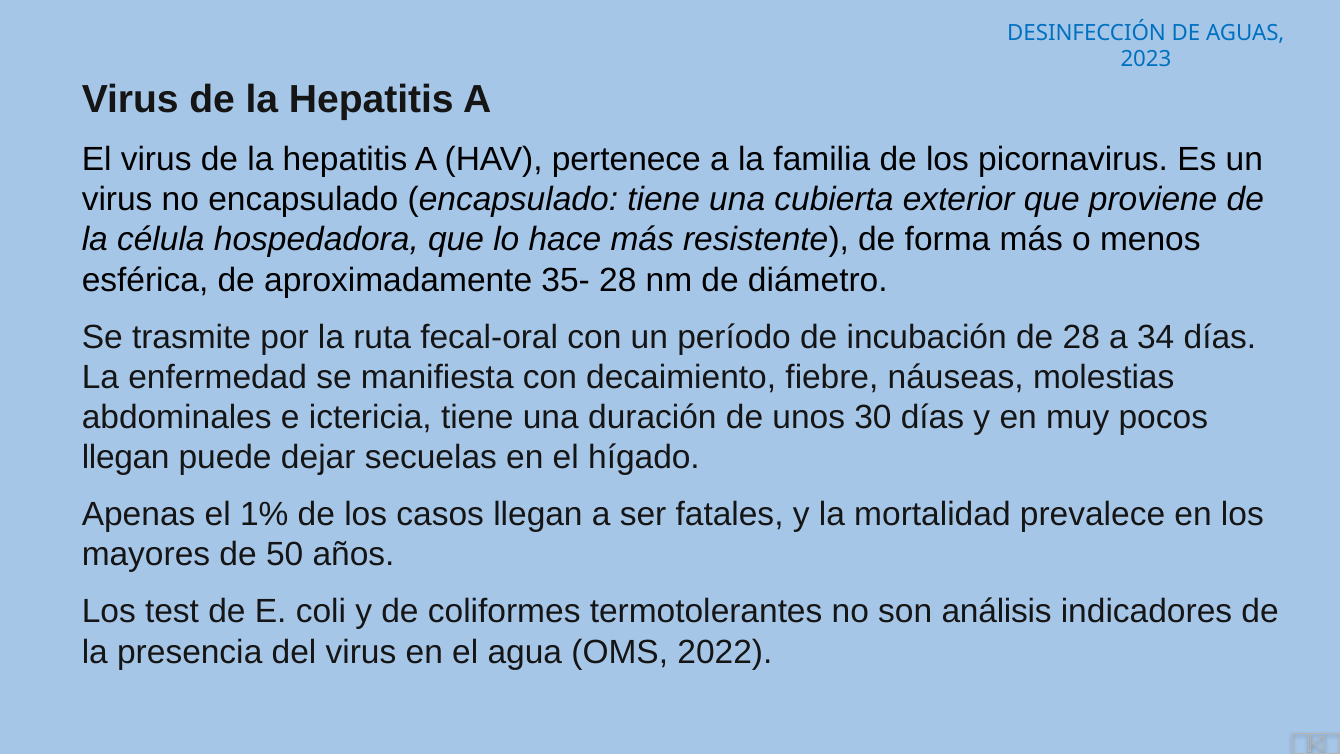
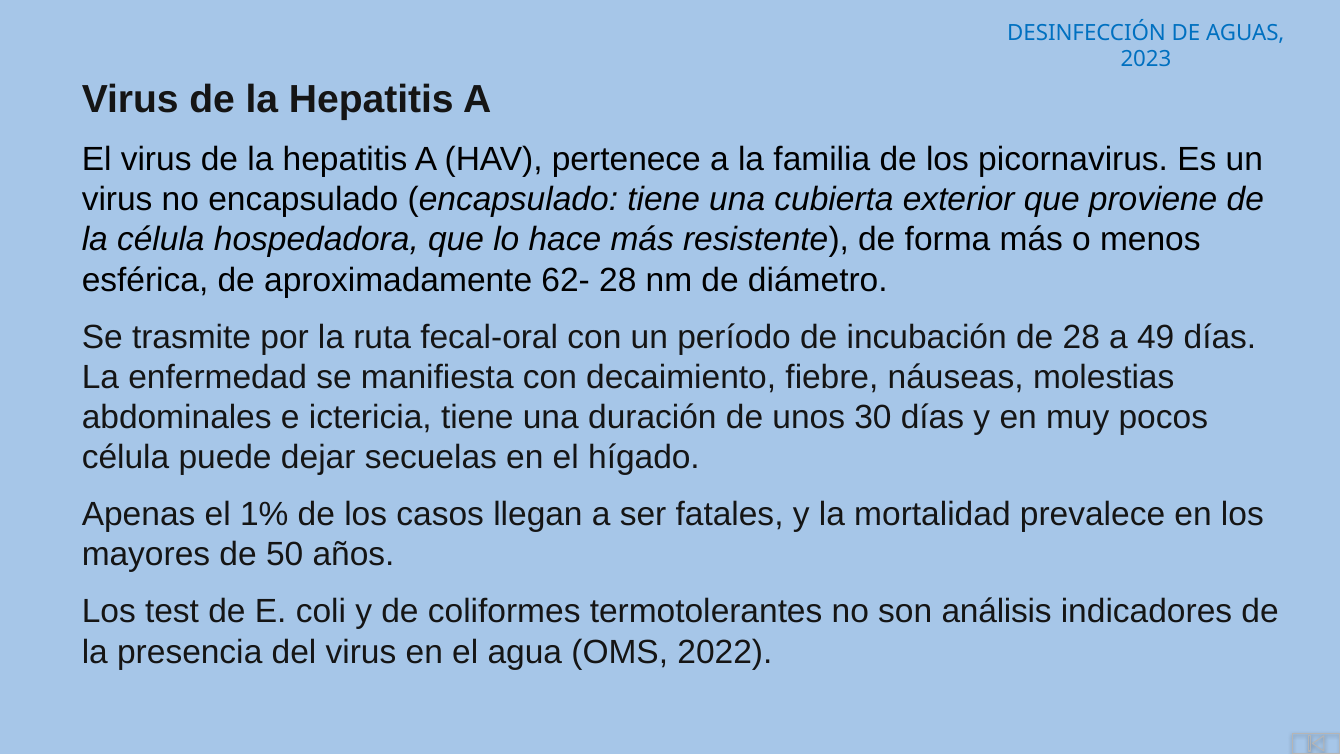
35-: 35- -> 62-
34: 34 -> 49
llegan at (126, 457): llegan -> célula
